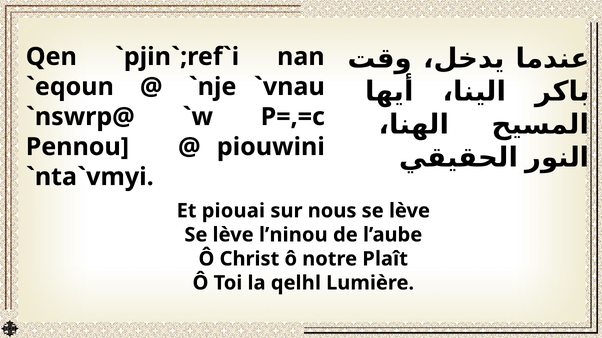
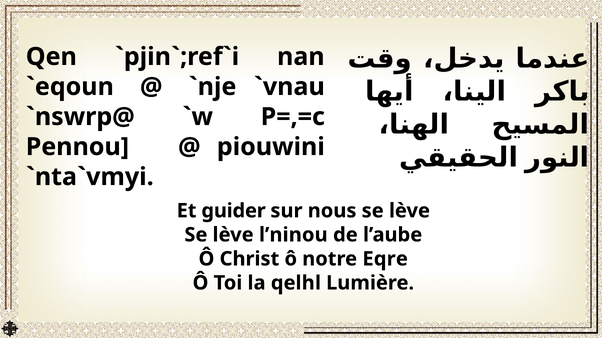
piouai: piouai -> guider
Plaît: Plaît -> Eqre
